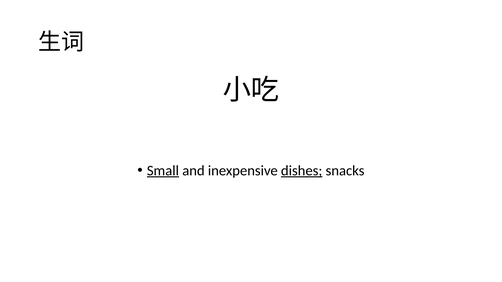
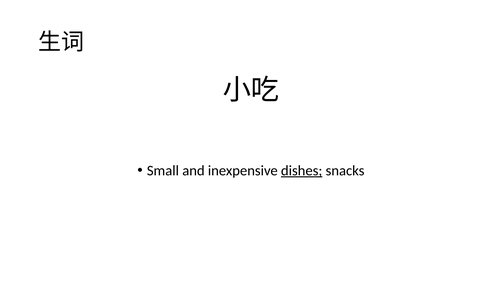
Small underline: present -> none
